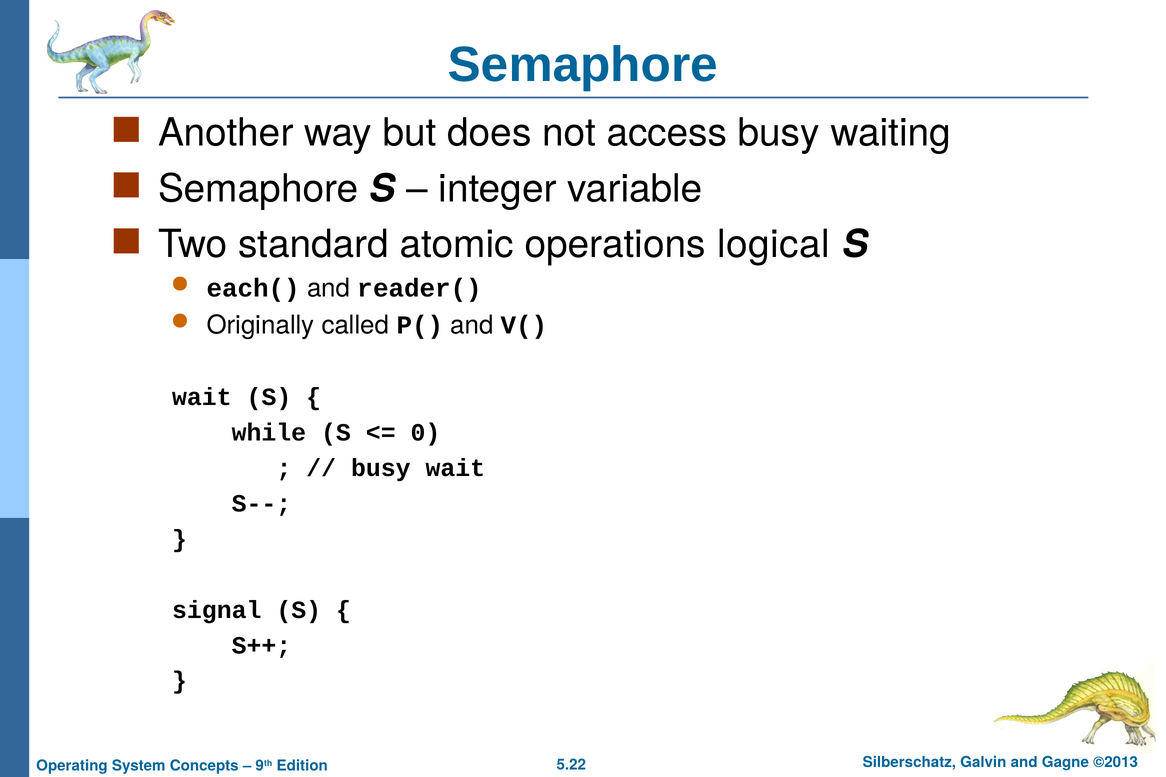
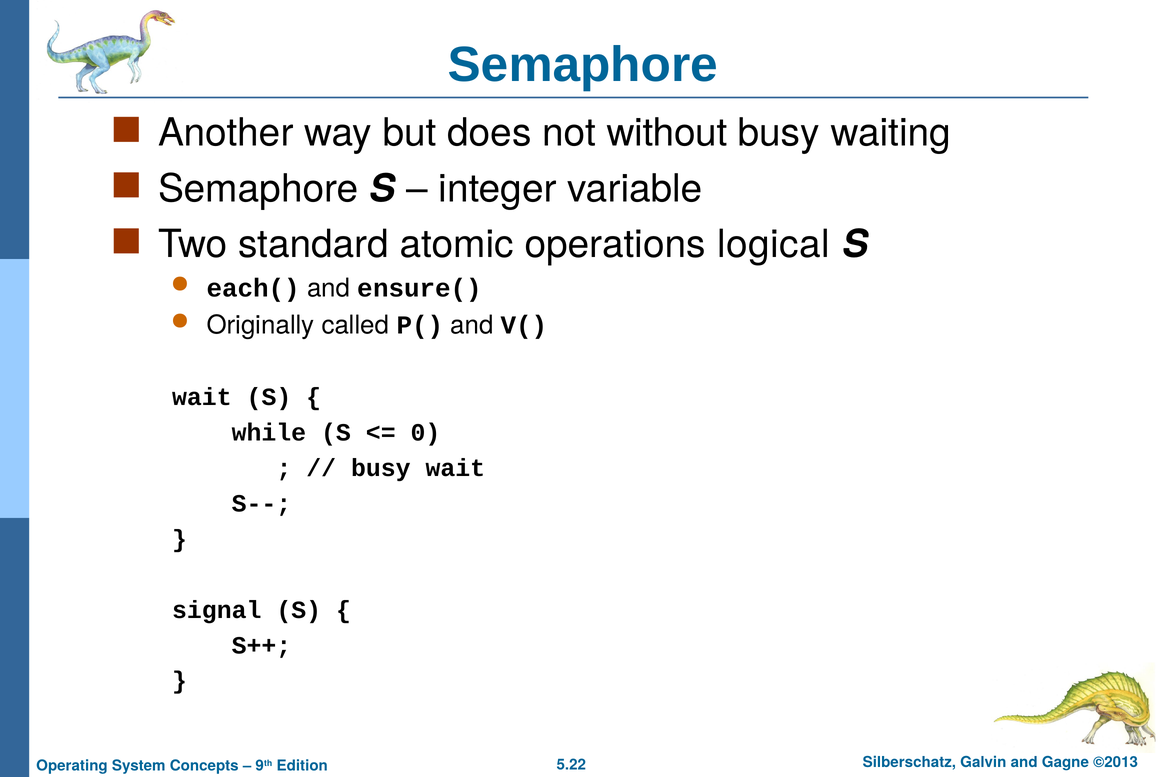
access: access -> without
reader(: reader( -> ensure(
